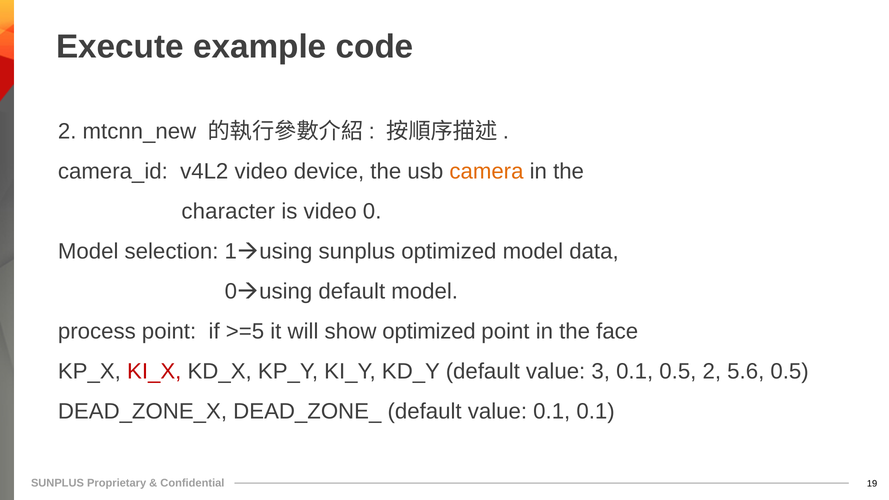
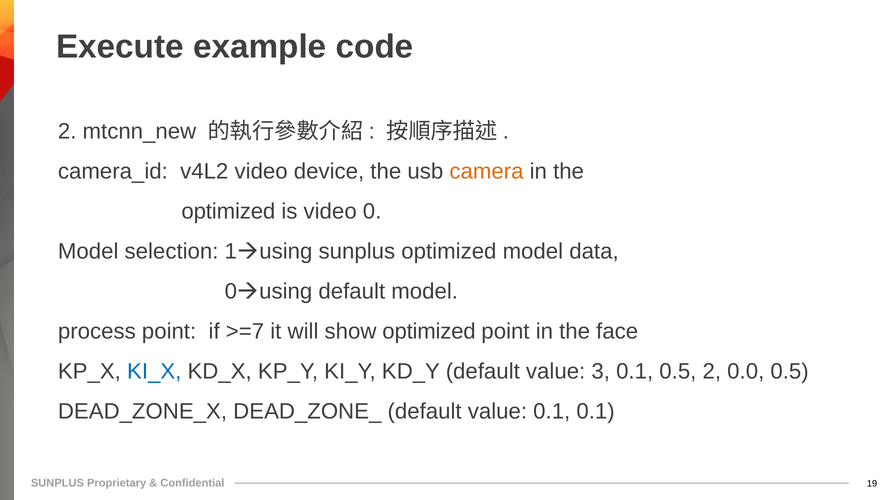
character at (228, 211): character -> optimized
>=5: >=5 -> >=7
KI_X colour: red -> blue
5.6: 5.6 -> 0.0
